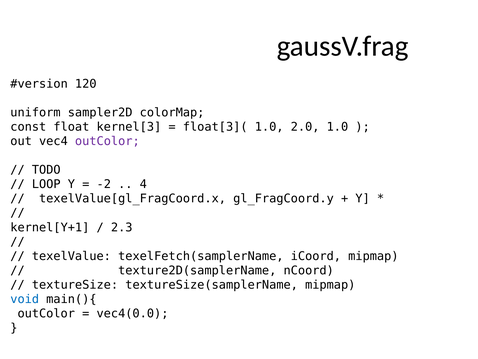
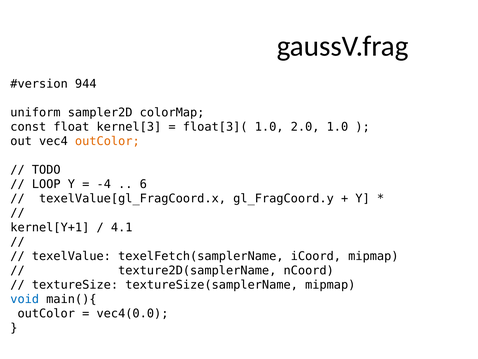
120: 120 -> 944
outColor at (107, 141) colour: purple -> orange
-2: -2 -> -4
4: 4 -> 6
2.3: 2.3 -> 4.1
